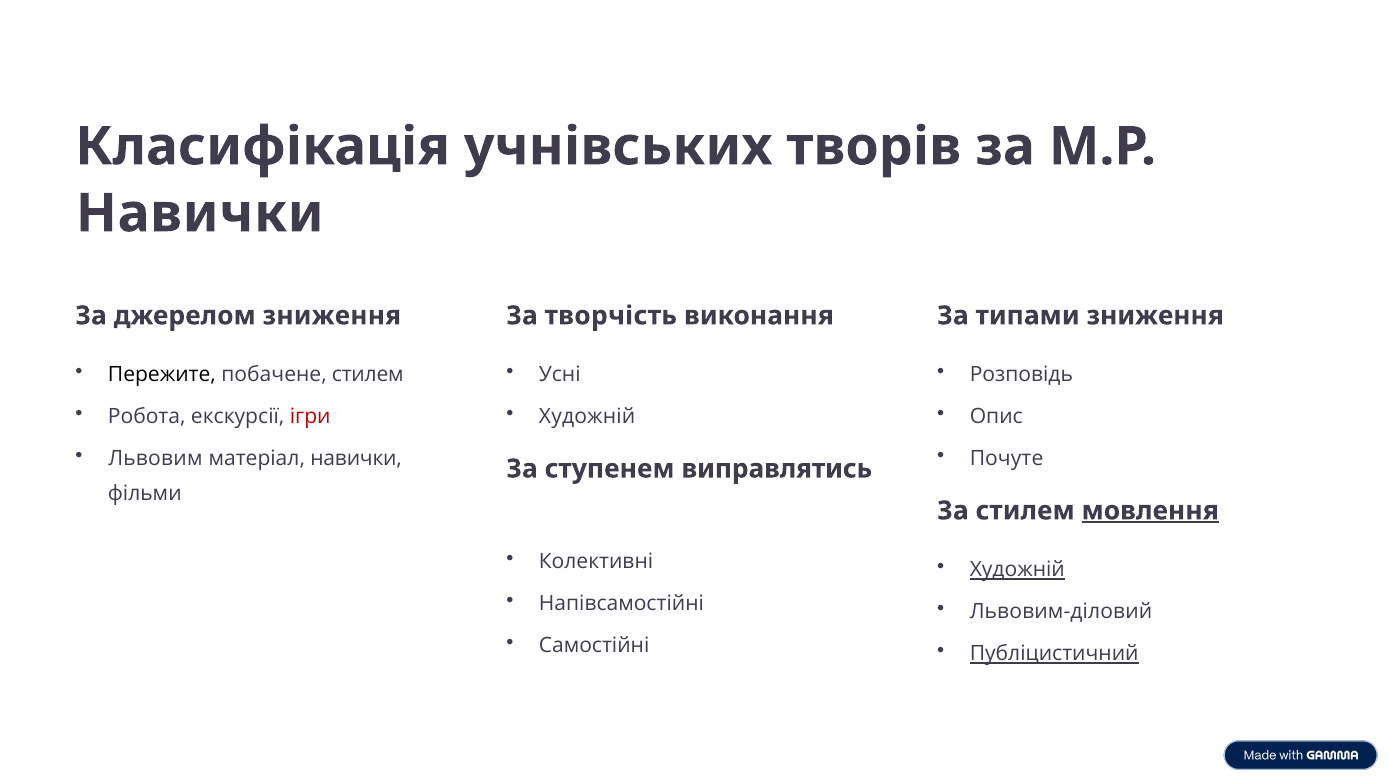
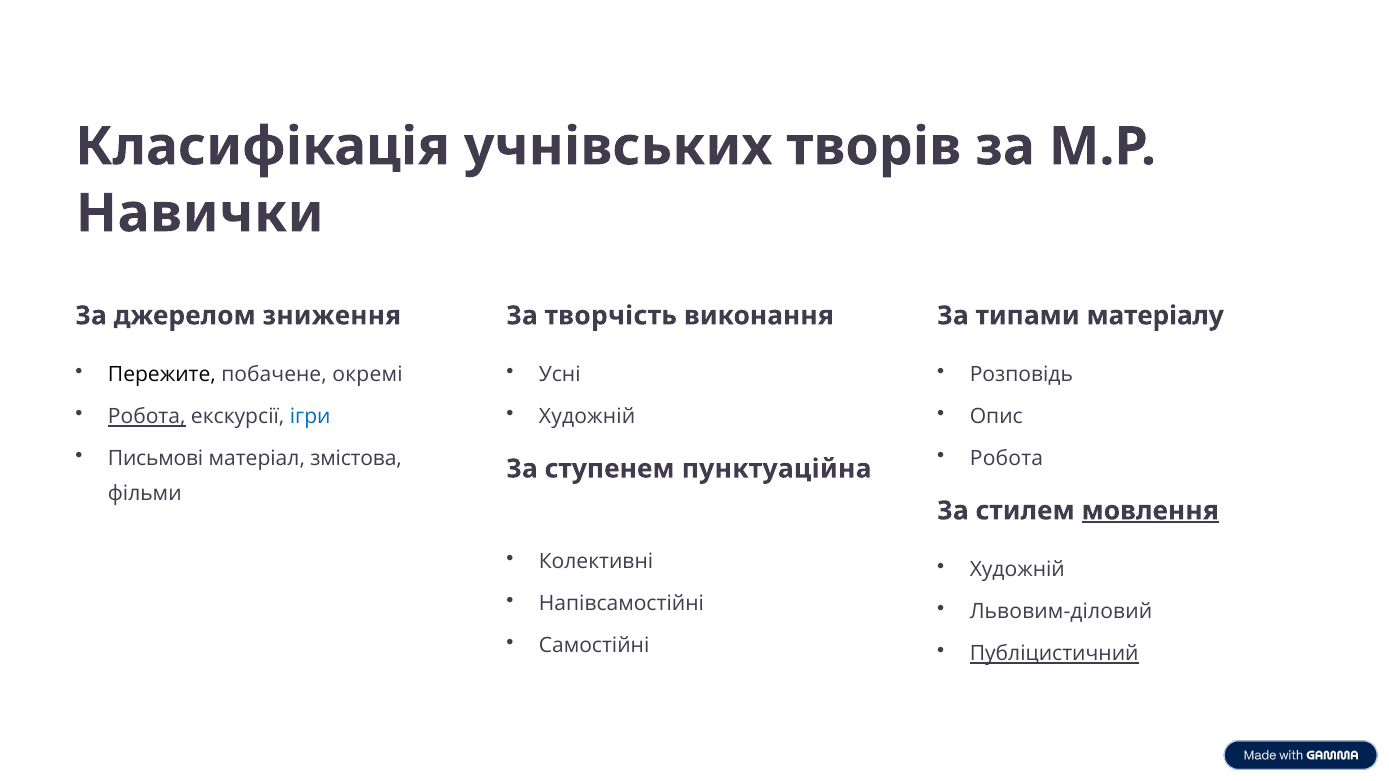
типами зниження: зниження -> матеріалу
побачене стилем: стилем -> окремі
Робота at (147, 417) underline: none -> present
ігри colour: red -> blue
Львовим: Львовим -> Письмові
матеріал навички: навички -> змістова
Почуте at (1007, 459): Почуте -> Робота
виправлятись: виправлятись -> пунктуаційна
Художній at (1017, 570) underline: present -> none
